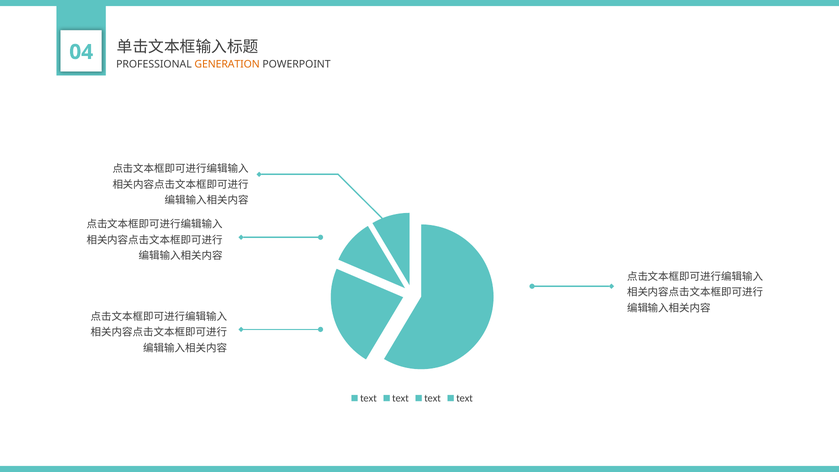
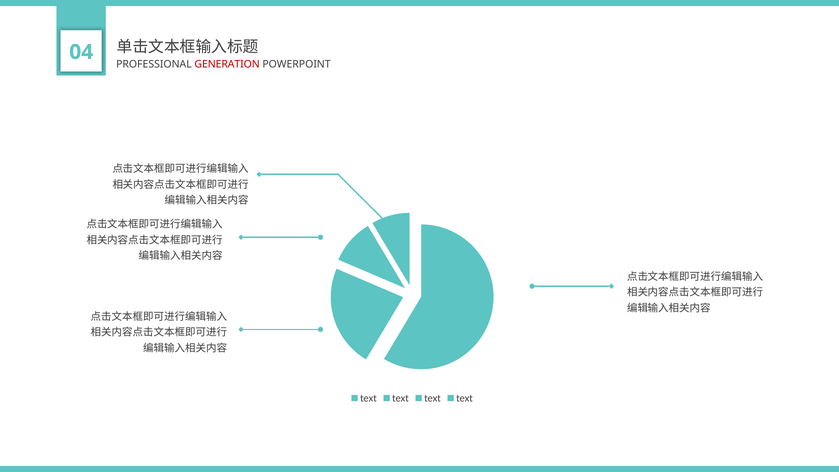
GENERATION colour: orange -> red
